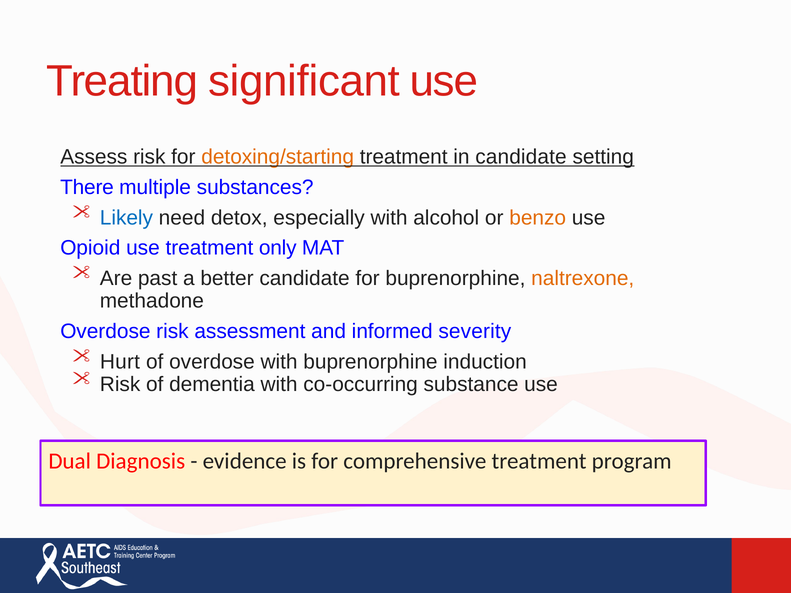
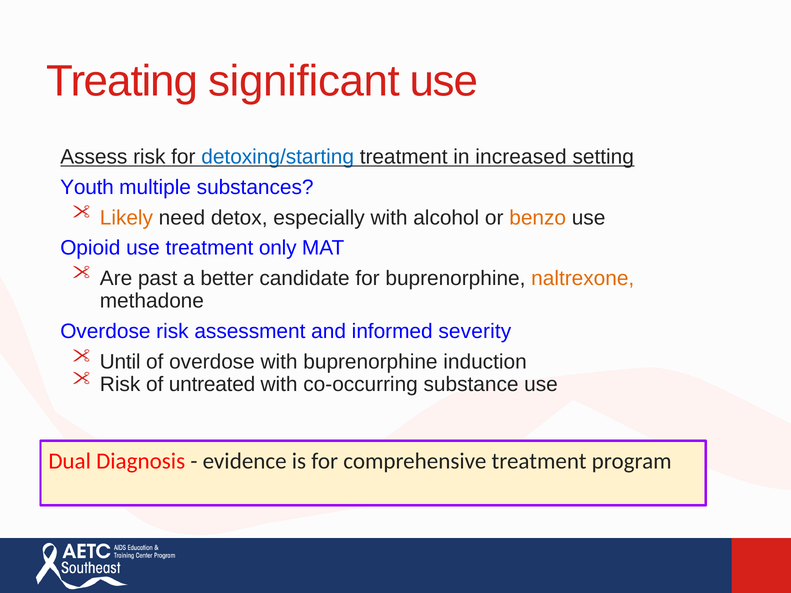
detoxing/starting colour: orange -> blue
in candidate: candidate -> increased
There: There -> Youth
Likely colour: blue -> orange
Hurt: Hurt -> Until
dementia: dementia -> untreated
